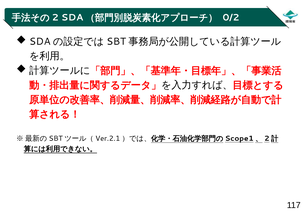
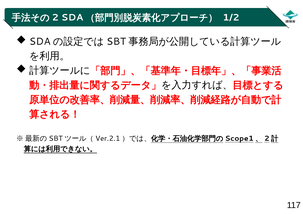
0/2: 0/2 -> 1/2
